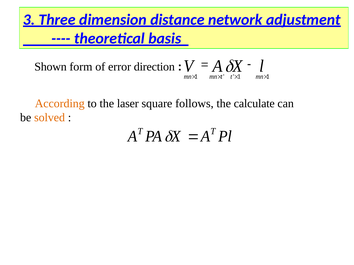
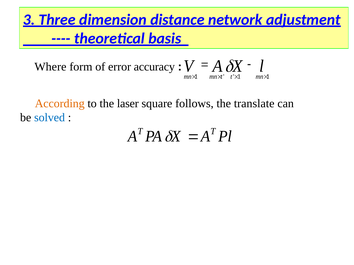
Shown: Shown -> Where
direction: direction -> accuracy
calculate: calculate -> translate
solved colour: orange -> blue
